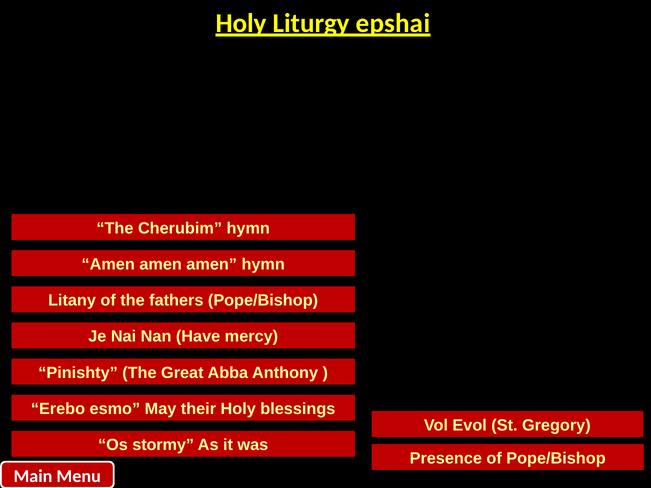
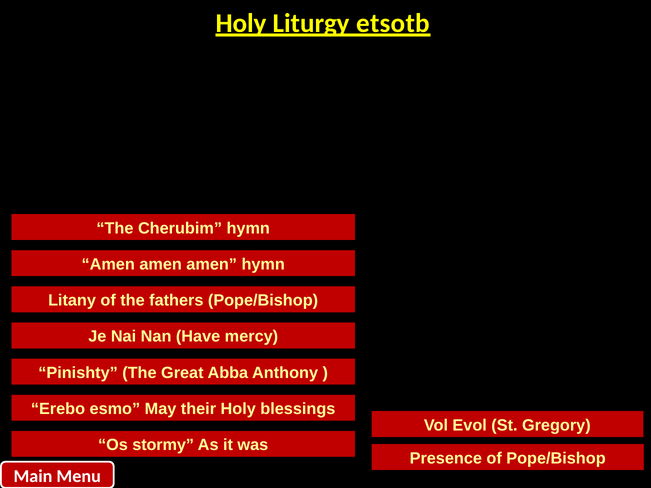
epshai: epshai -> etsotb
